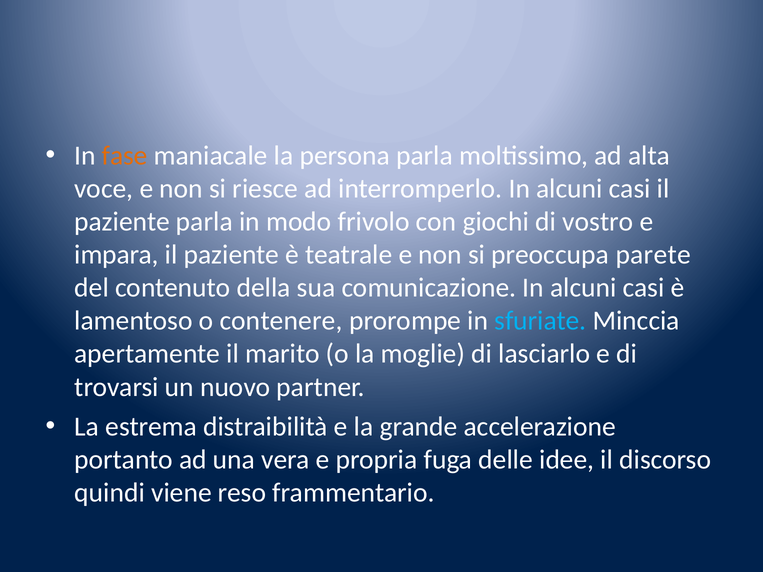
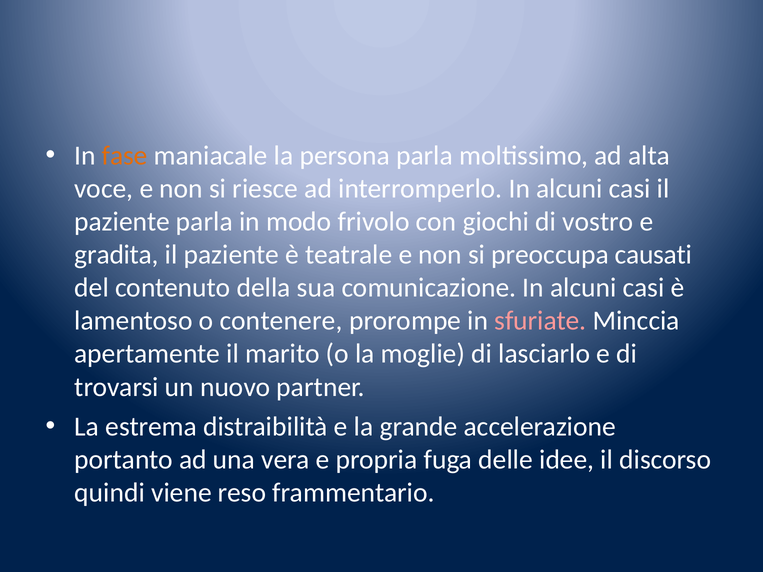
impara: impara -> gradita
parete: parete -> causati
sfuriate colour: light blue -> pink
